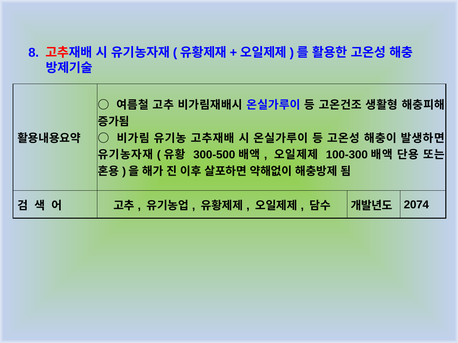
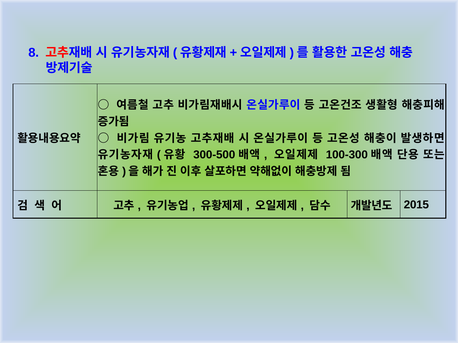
2074: 2074 -> 2015
